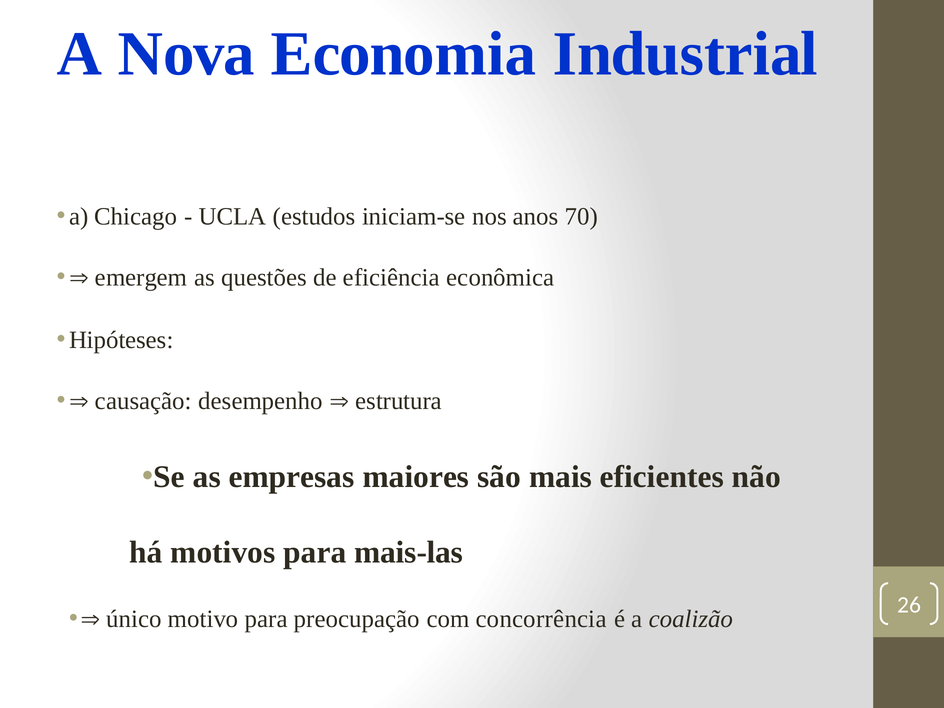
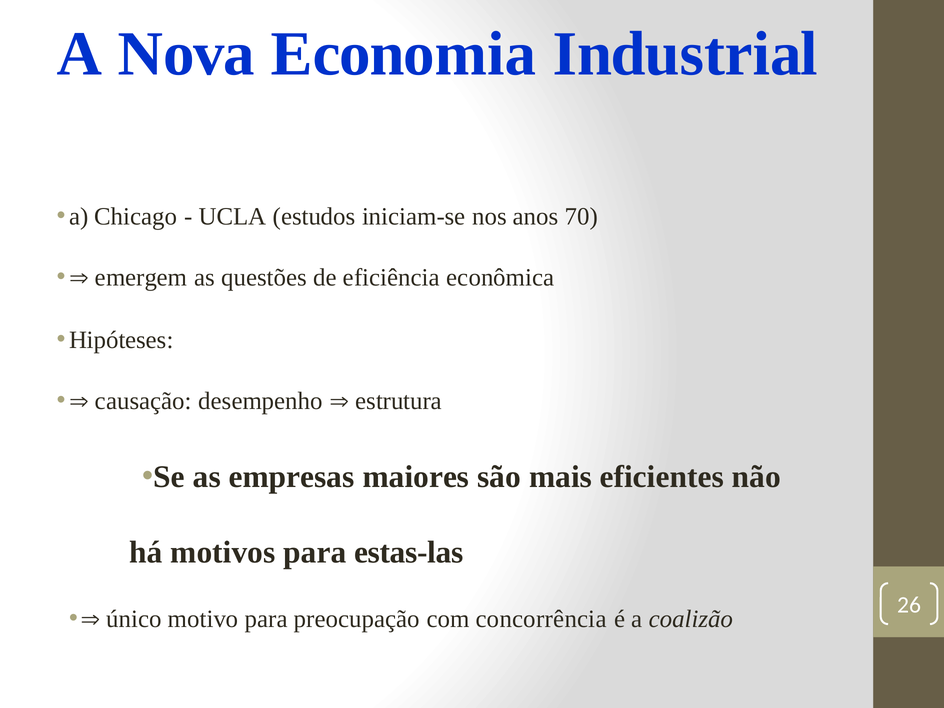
mais-las: mais-las -> estas-las
